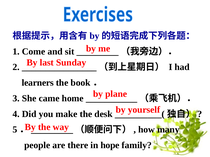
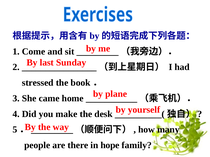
learners: learners -> stressed
